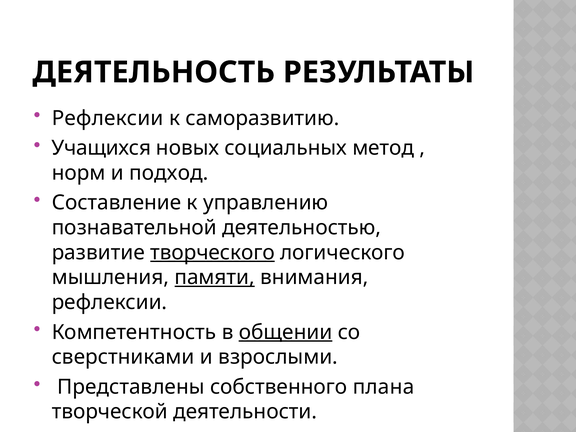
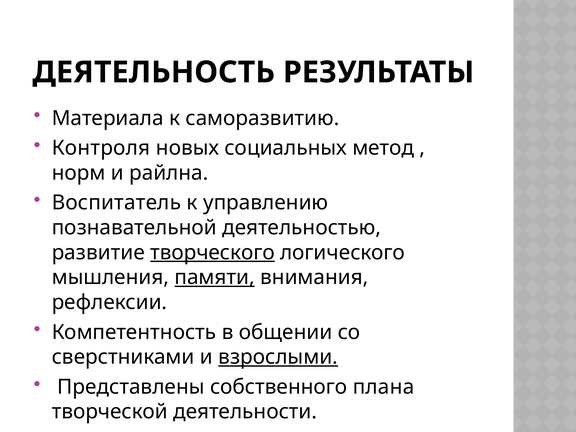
Рефлексии at (108, 118): Рефлексии -> Материала
Учащихся: Учащихся -> Контроля
подход: подход -> райлна
Составление: Составление -> Воспитатель
общении underline: present -> none
взрослыми underline: none -> present
